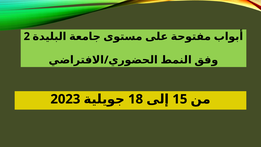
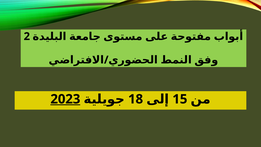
2023 underline: none -> present
